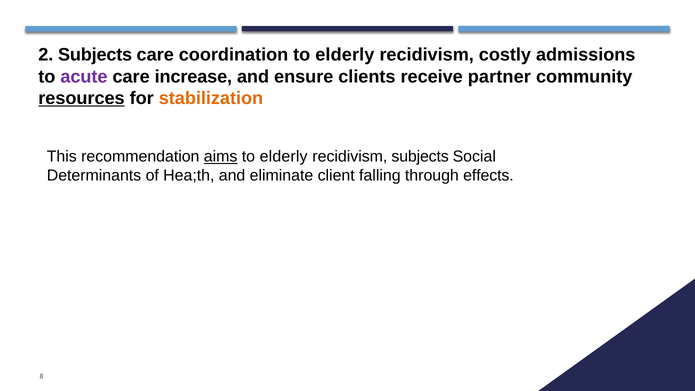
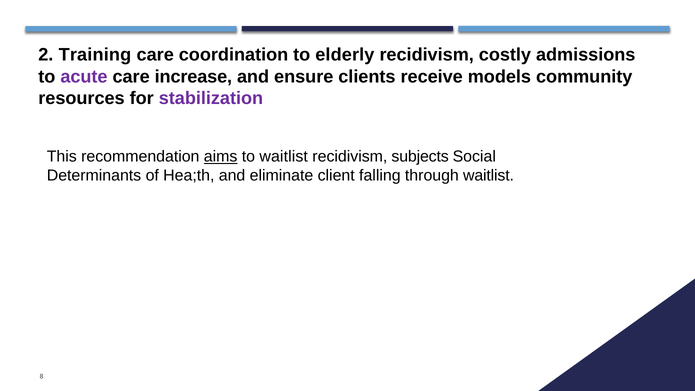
2 Subjects: Subjects -> Training
partner: partner -> models
resources underline: present -> none
stabilization colour: orange -> purple
elderly at (284, 156): elderly -> waitlist
through effects: effects -> waitlist
